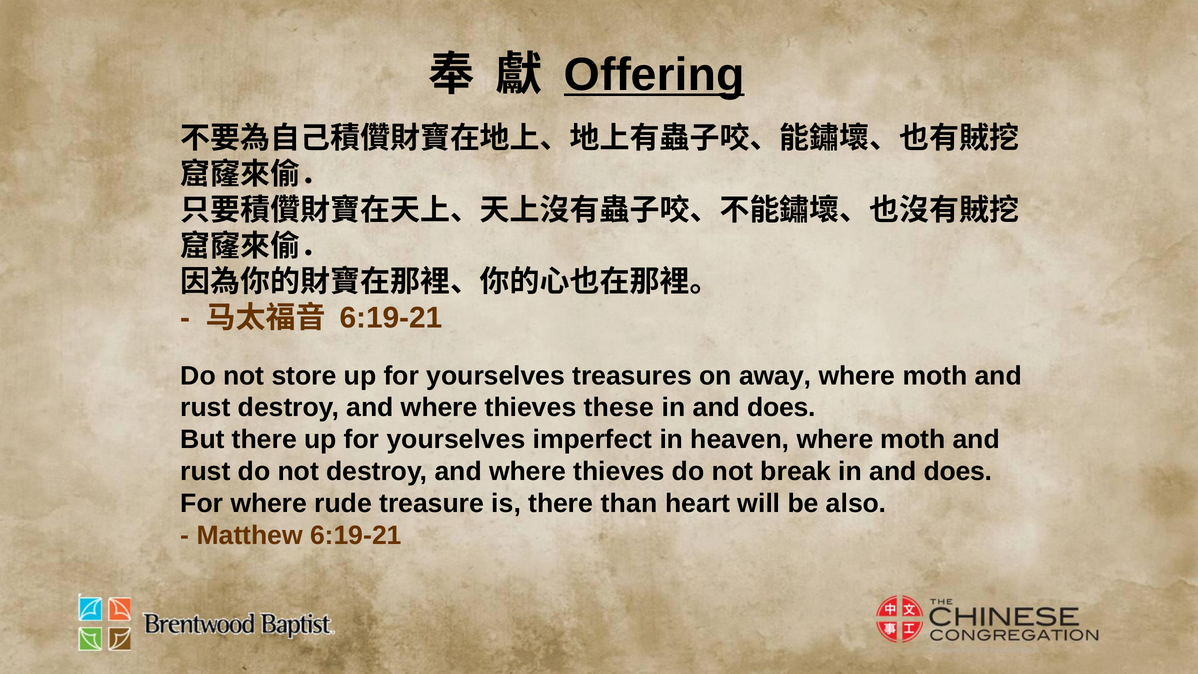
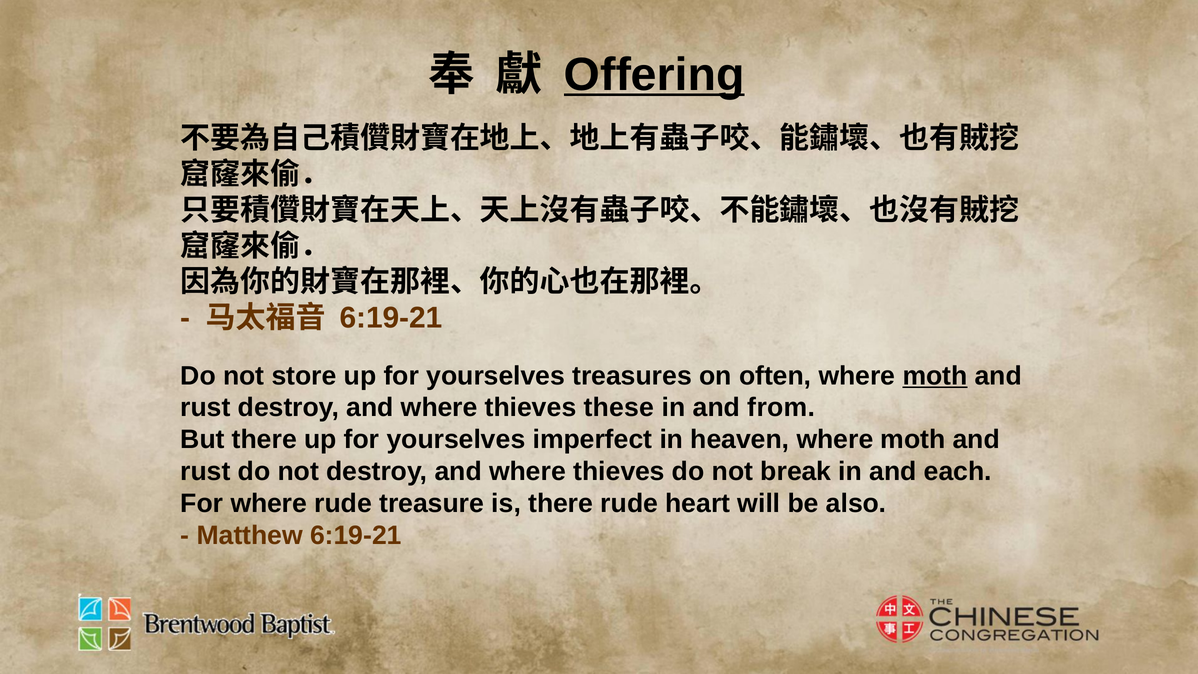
away: away -> often
moth at (935, 376) underline: none -> present
does at (781, 408): does -> from
break in and does: does -> each
there than: than -> rude
